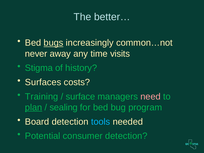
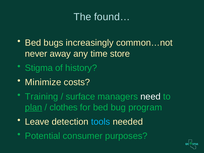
better…: better… -> found…
bugs underline: present -> none
visits: visits -> store
Surfaces: Surfaces -> Minimize
need colour: pink -> white
sealing: sealing -> clothes
Board: Board -> Leave
consumer detection: detection -> purposes
